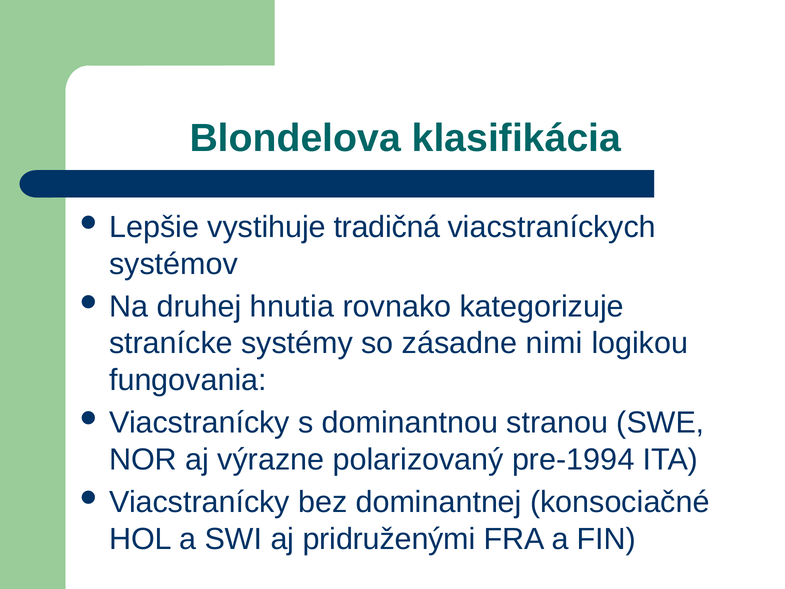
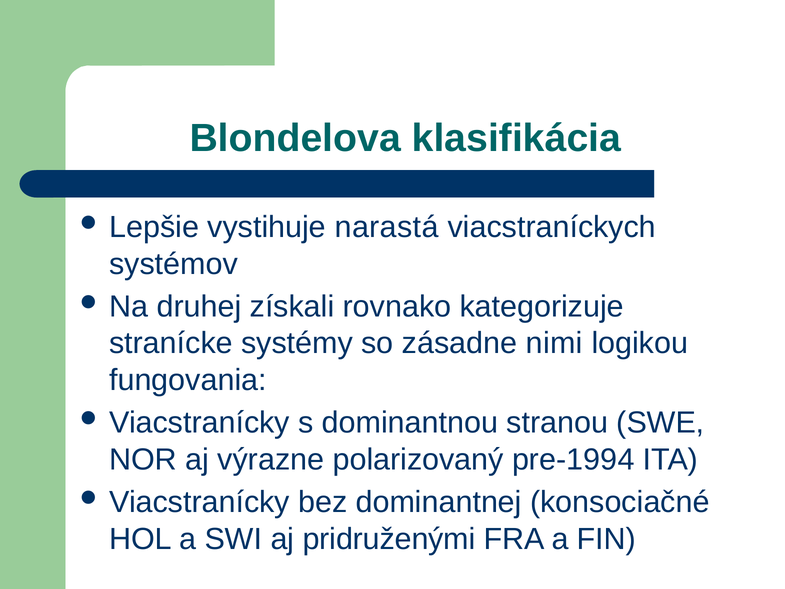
tradičná: tradičná -> narastá
hnutia: hnutia -> získali
